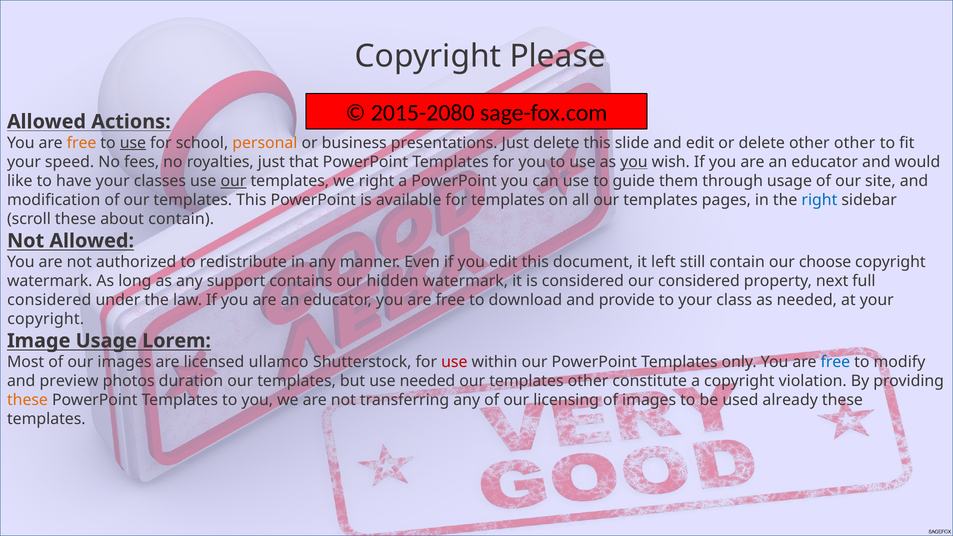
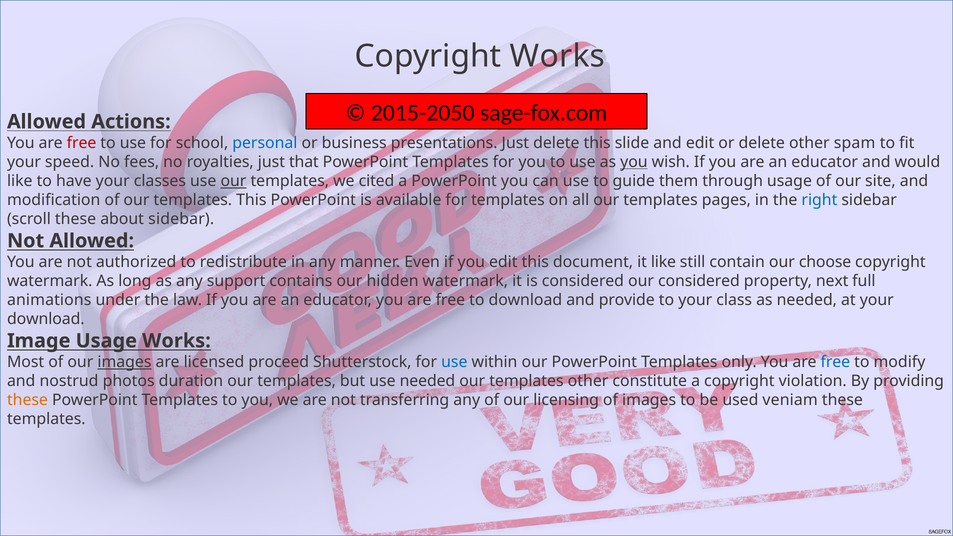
Copyright Please: Please -> Works
2015-2080: 2015-2080 -> 2015-2050
free at (82, 143) colour: orange -> red
use at (133, 143) underline: present -> none
personal colour: orange -> blue
other other: other -> spam
we right: right -> cited
about contain: contain -> sidebar
it left: left -> like
considered at (49, 300): considered -> animations
copyright at (46, 319): copyright -> download
Usage Lorem: Lorem -> Works
images at (124, 362) underline: none -> present
ullamco: ullamco -> proceed
use at (454, 362) colour: red -> blue
preview: preview -> nostrud
already: already -> veniam
